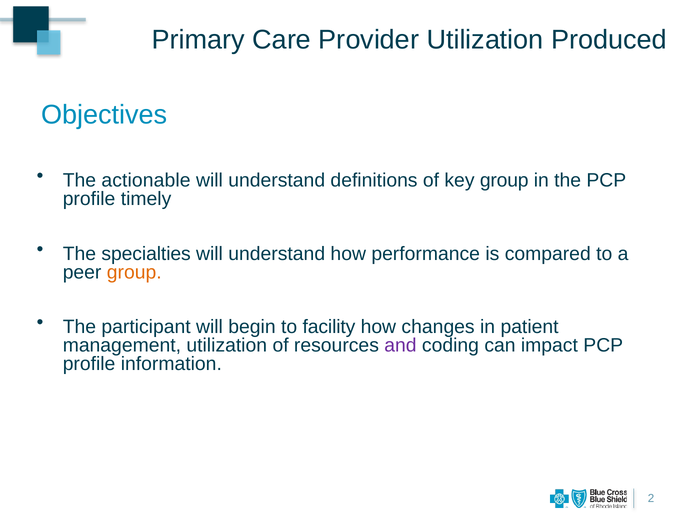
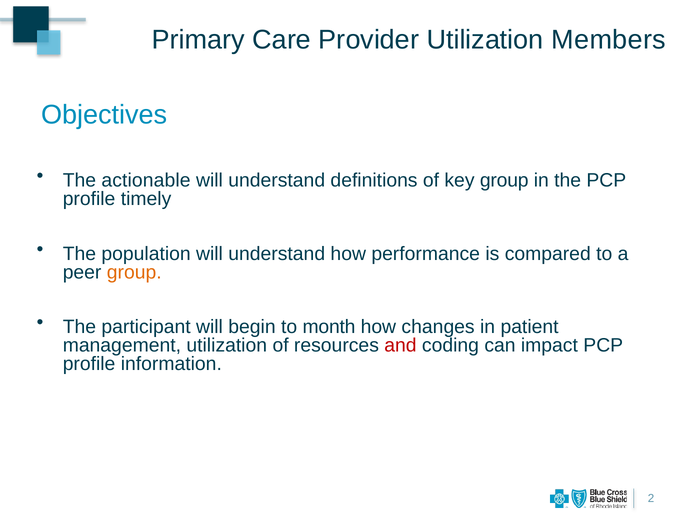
Produced: Produced -> Members
specialties: specialties -> population
facility: facility -> month
and colour: purple -> red
